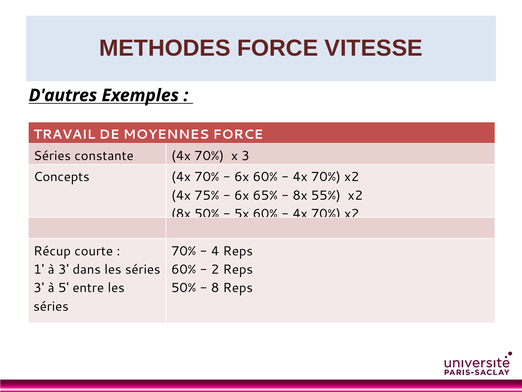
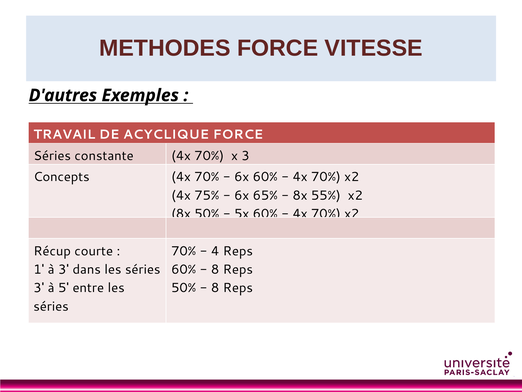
MOYENNES: MOYENNES -> ACYCLIQUE
2 at (215, 269): 2 -> 8
